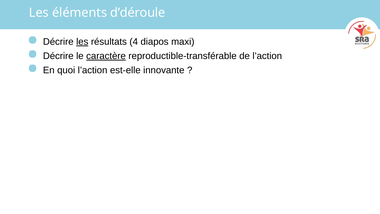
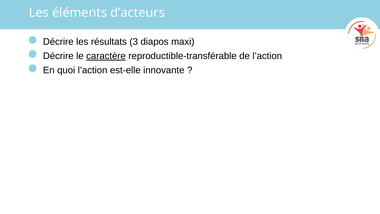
d’déroule: d’déroule -> d’acteurs
les at (82, 42) underline: present -> none
4: 4 -> 3
